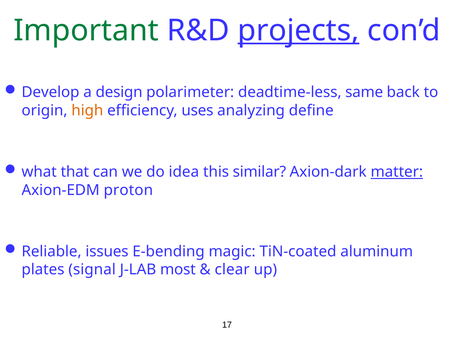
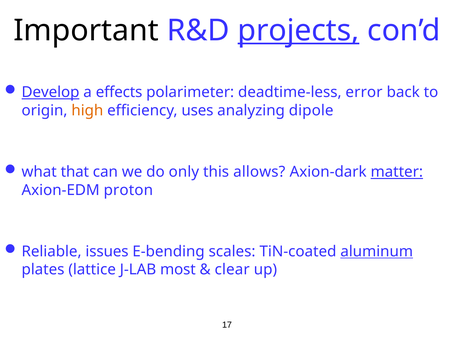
Important colour: green -> black
Develop underline: none -> present
design: design -> effects
same: same -> error
define: define -> dipole
idea: idea -> only
similar: similar -> allows
magic: magic -> scales
aluminum underline: none -> present
signal: signal -> lattice
